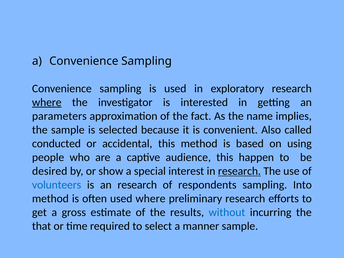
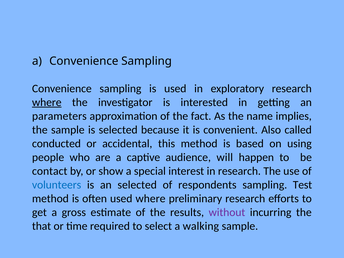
audience this: this -> will
desired: desired -> contact
research at (239, 171) underline: present -> none
an research: research -> selected
Into: Into -> Test
without colour: blue -> purple
manner: manner -> walking
